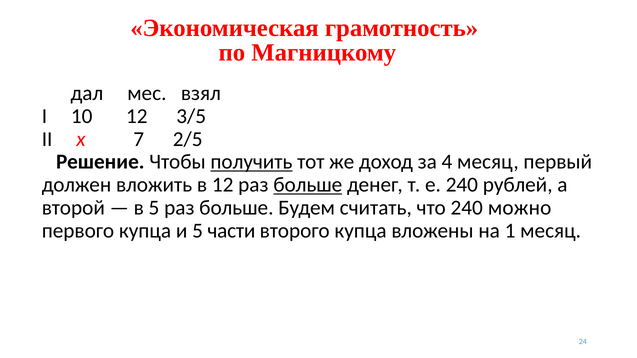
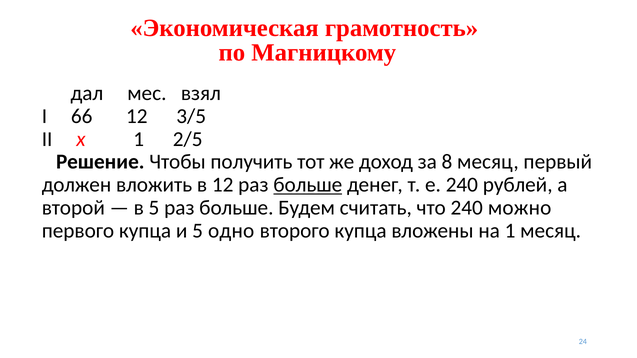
10: 10 -> 66
x 7: 7 -> 1
получить underline: present -> none
4: 4 -> 8
части: части -> одно
